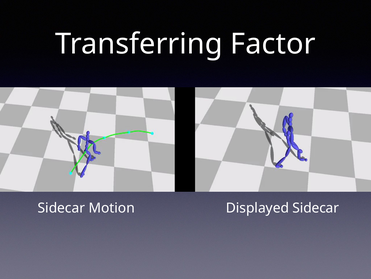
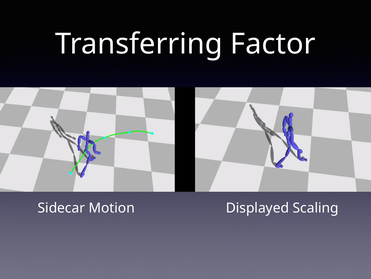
Displayed Sidecar: Sidecar -> Scaling
